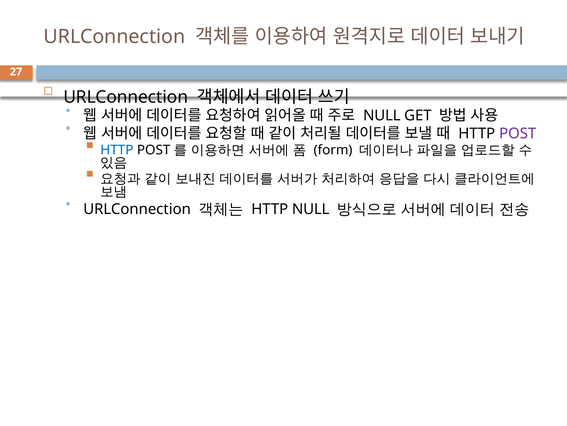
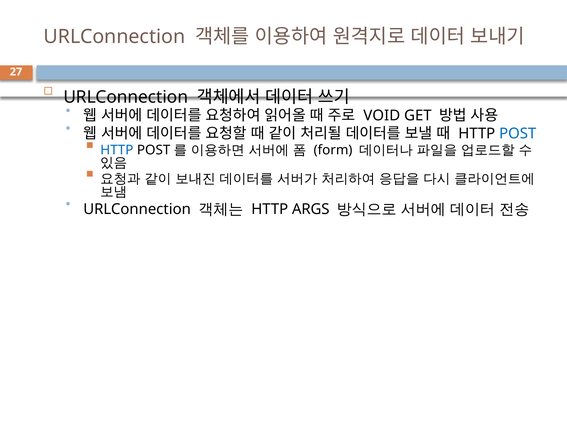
NULL at (382, 115): NULL -> VOID
POST colour: purple -> blue
HTTP NULL: NULL -> ARGS
